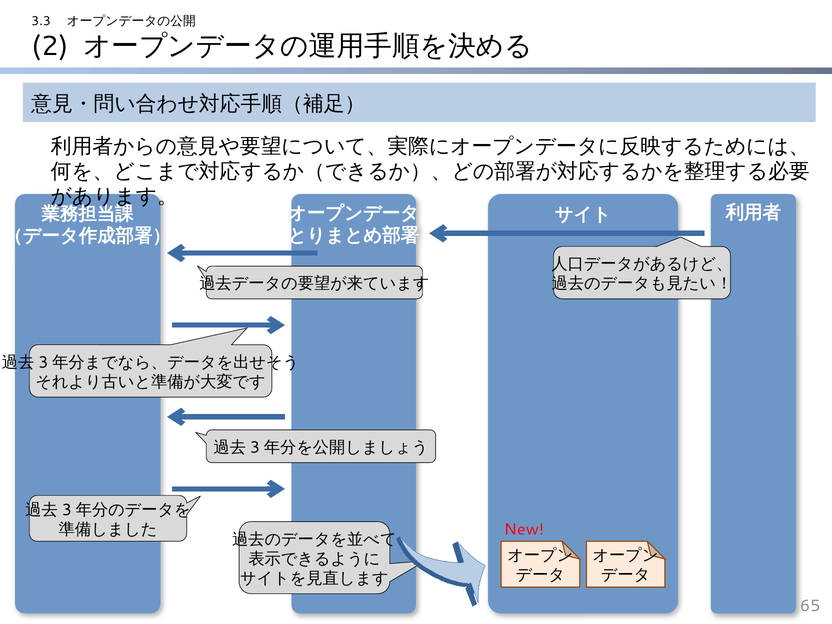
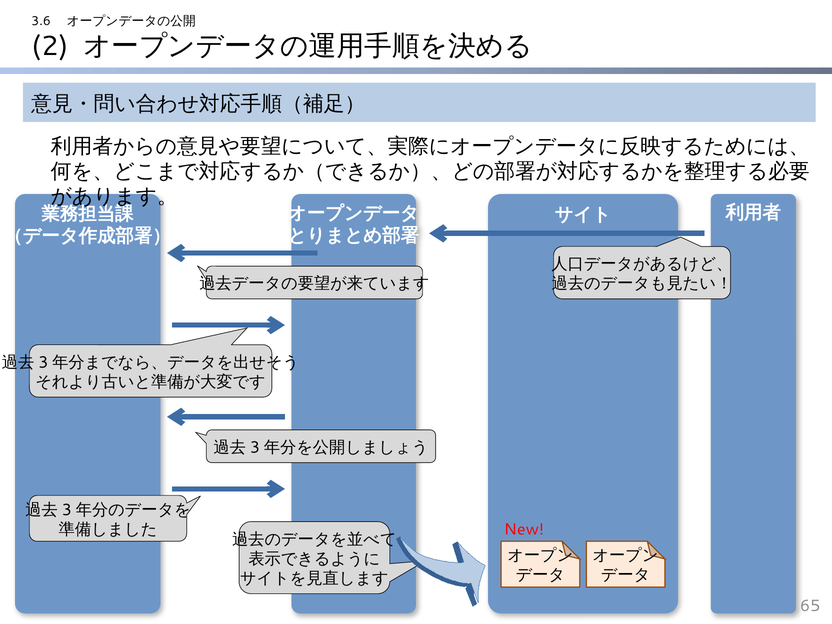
3.3: 3.3 -> 3.6
